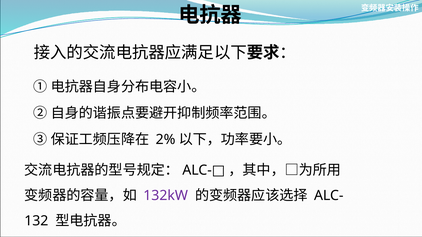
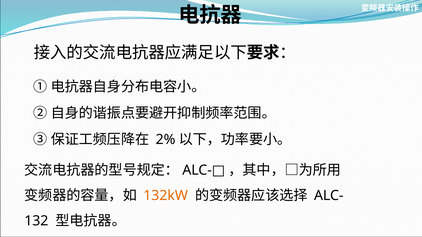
132kW colour: purple -> orange
